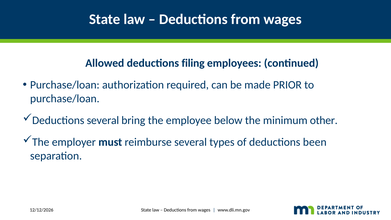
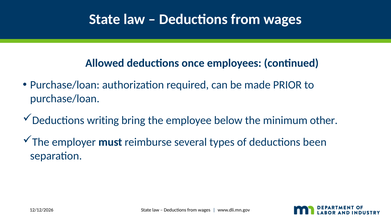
filing: filing -> once
Deductions several: several -> writing
